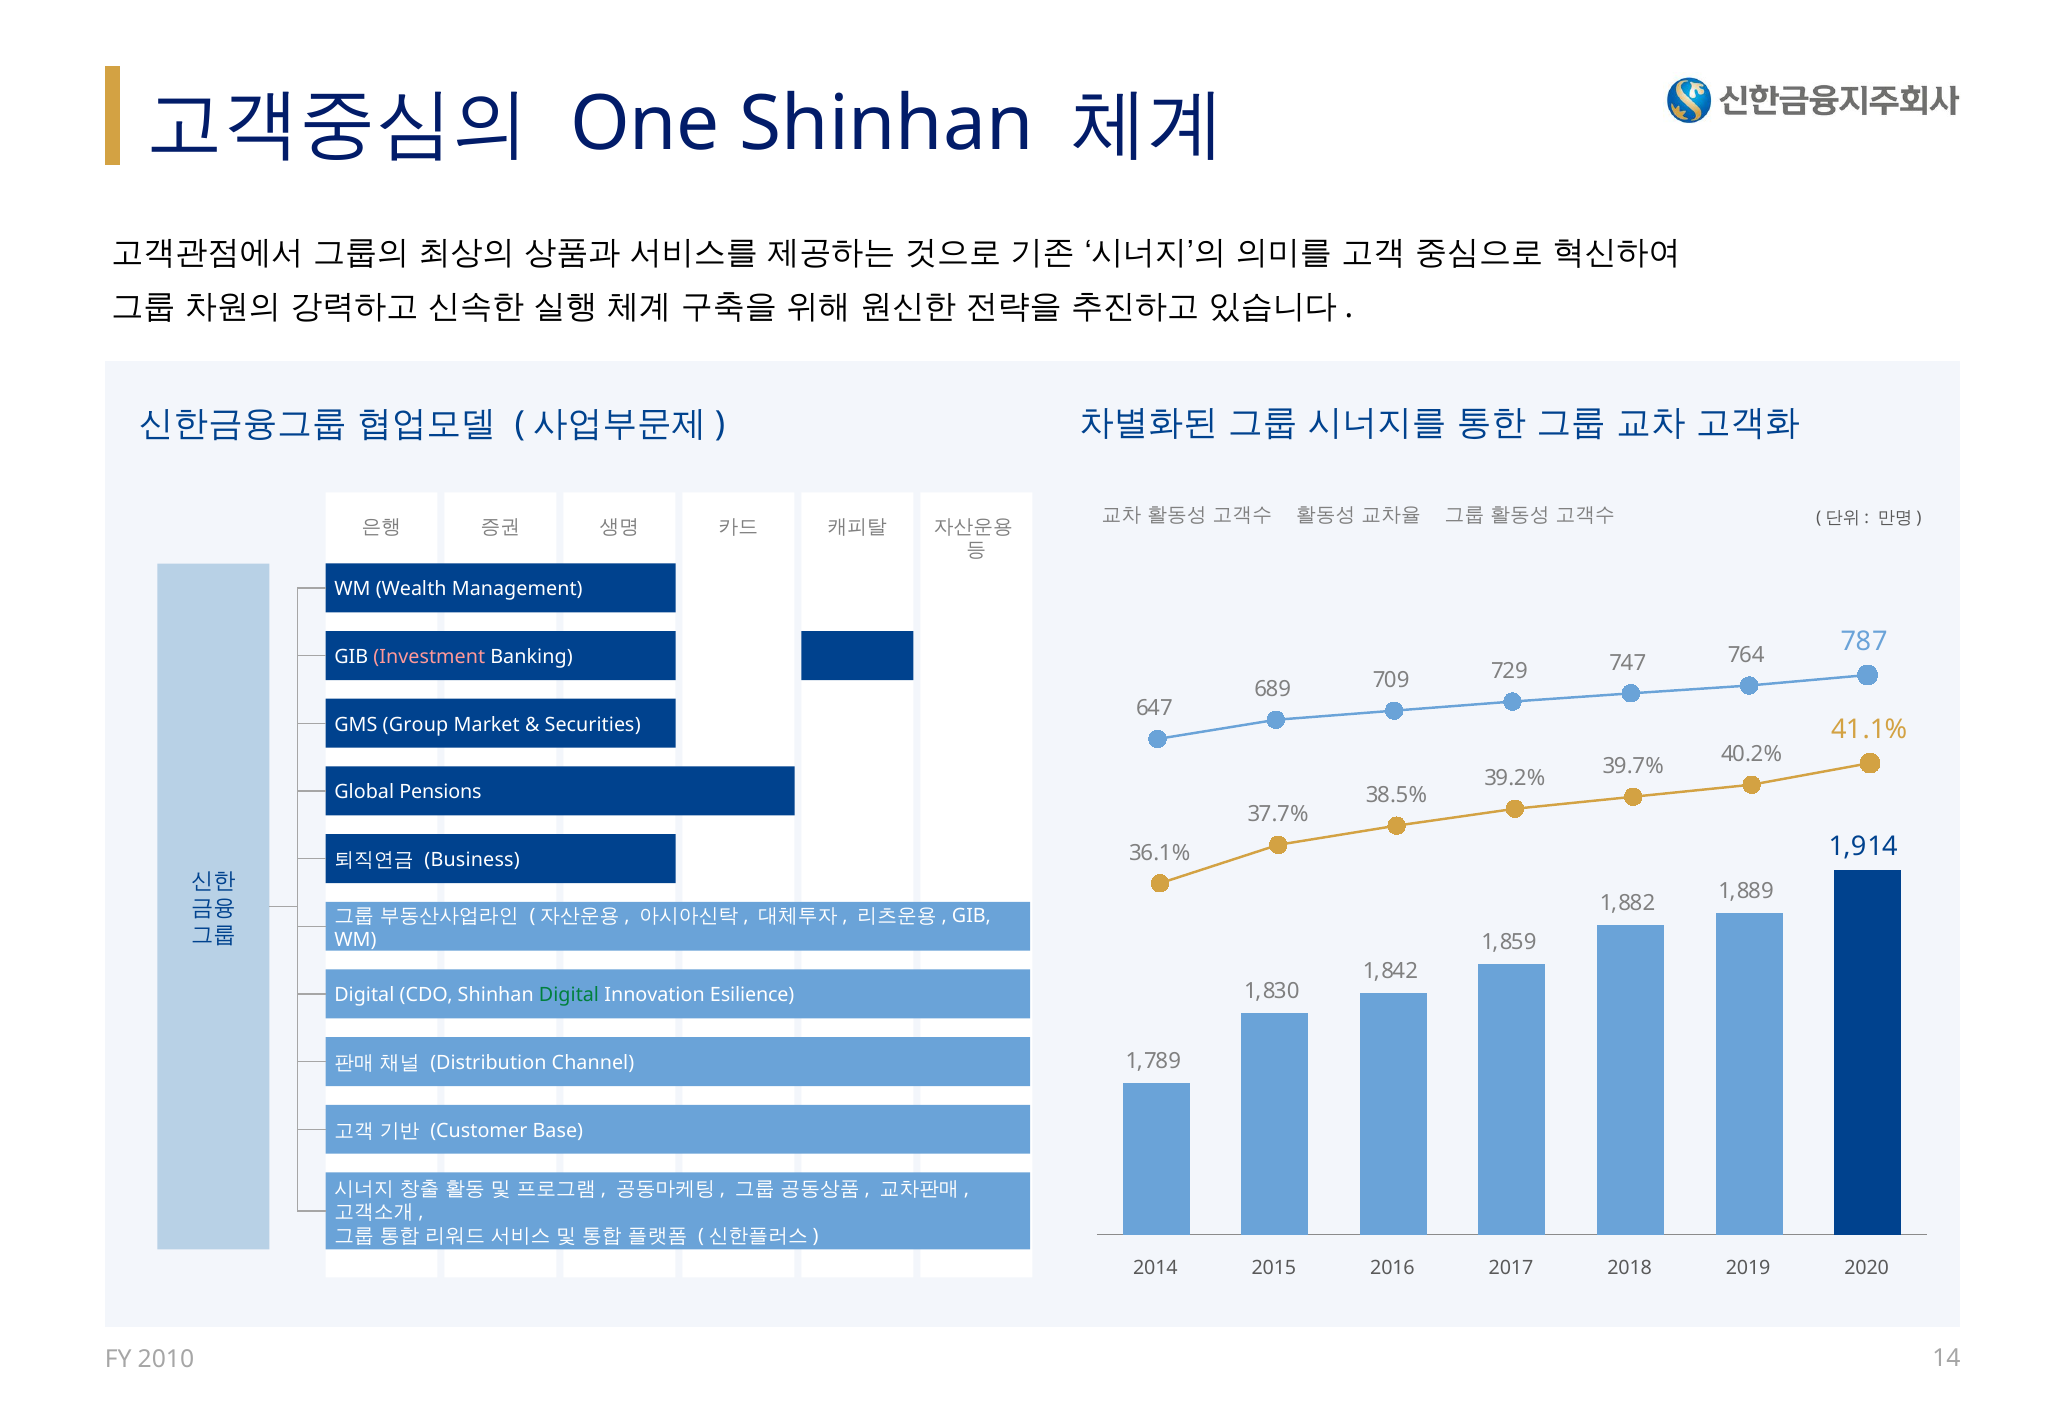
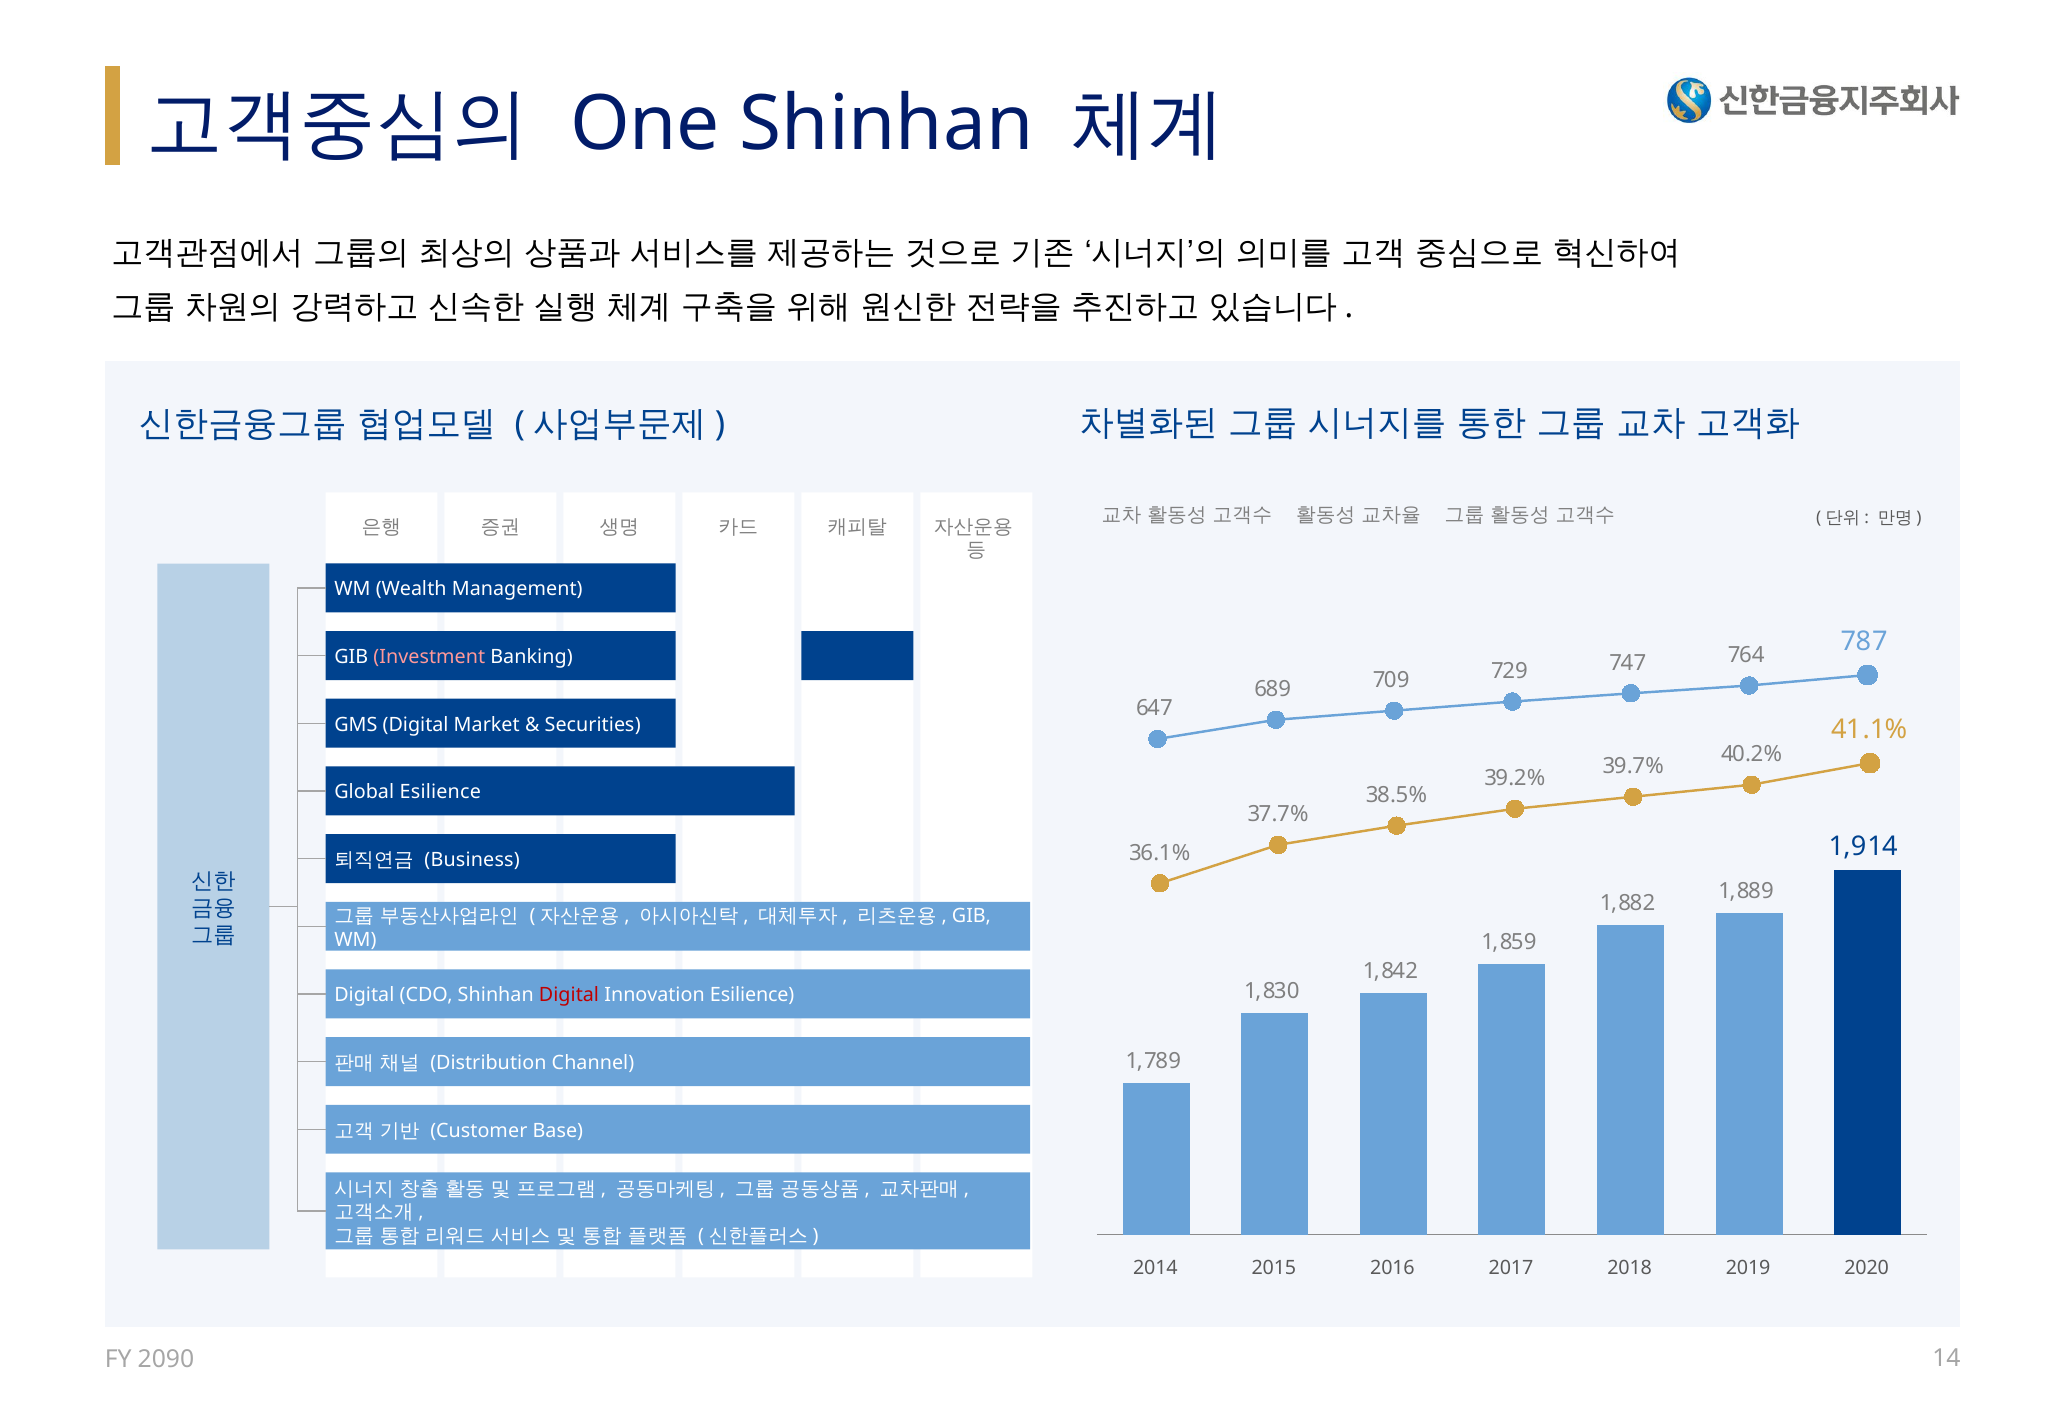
GMS Group: Group -> Digital
Global Pensions: Pensions -> Esilience
Digital at (569, 995) colour: green -> red
2010: 2010 -> 2090
